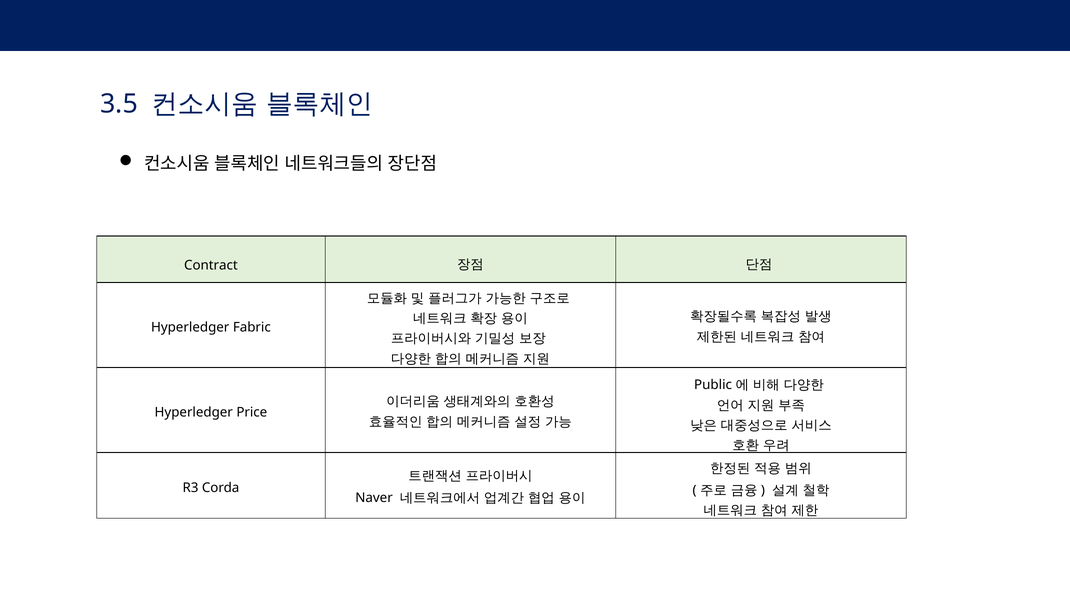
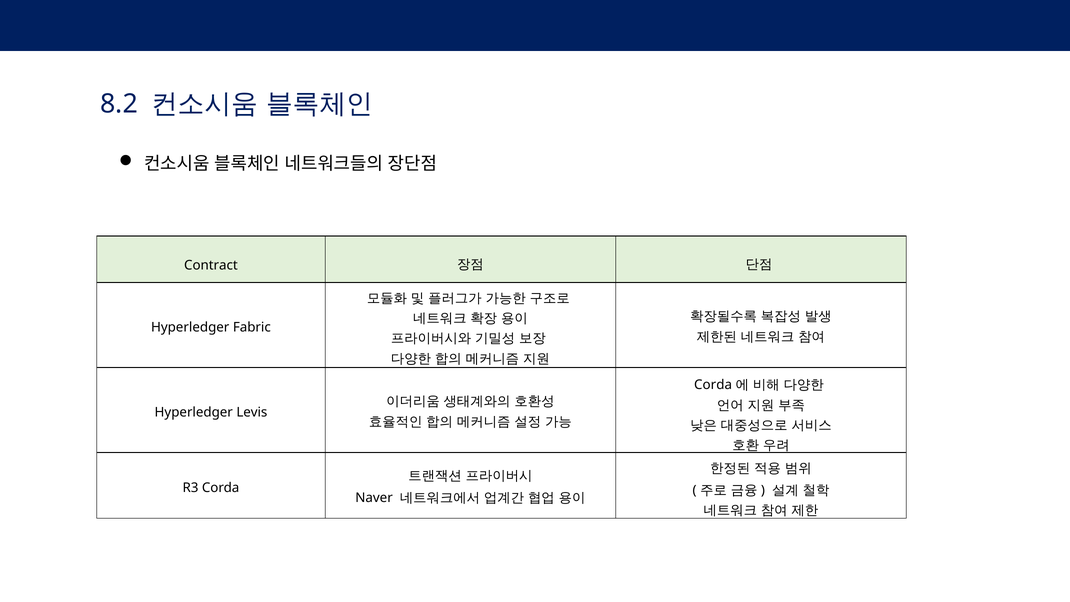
3.5: 3.5 -> 8.2
Public at (713, 385): Public -> Corda
Price: Price -> Levis
